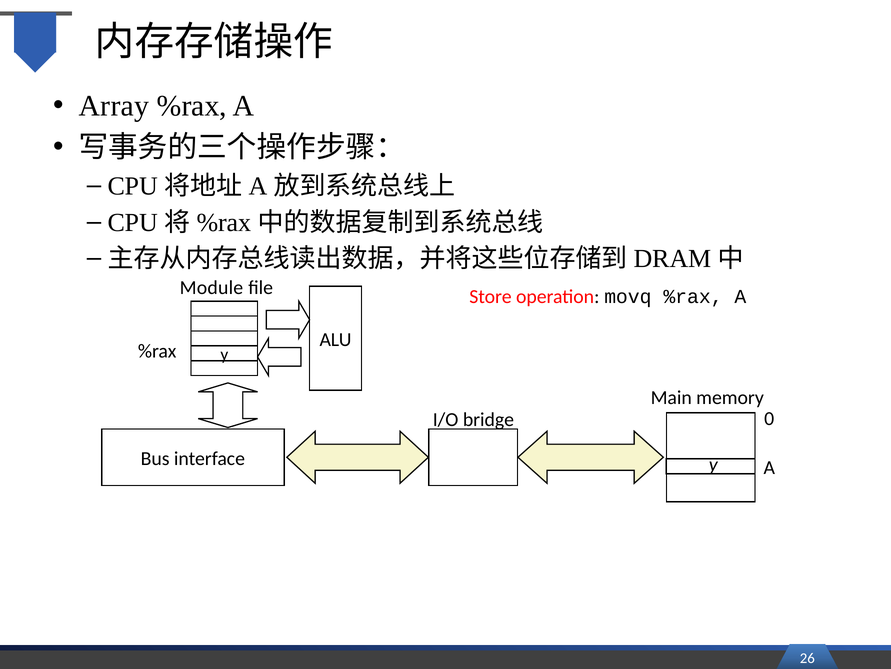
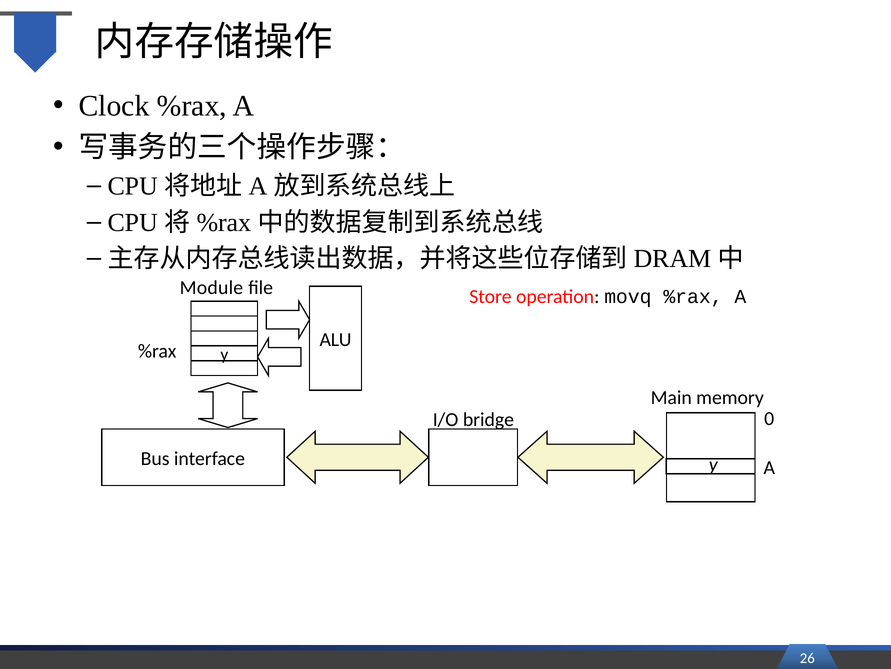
Array: Array -> Clock
